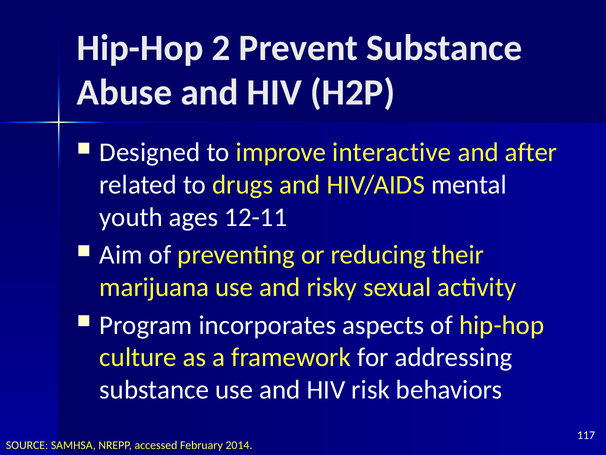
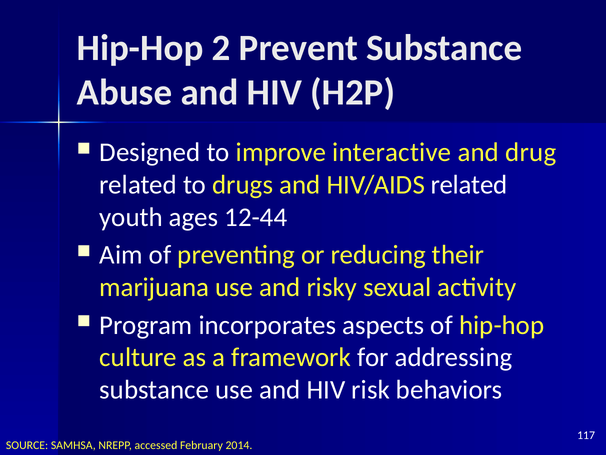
after: after -> drug
HIV/AIDS mental: mental -> related
12-11: 12-11 -> 12-44
